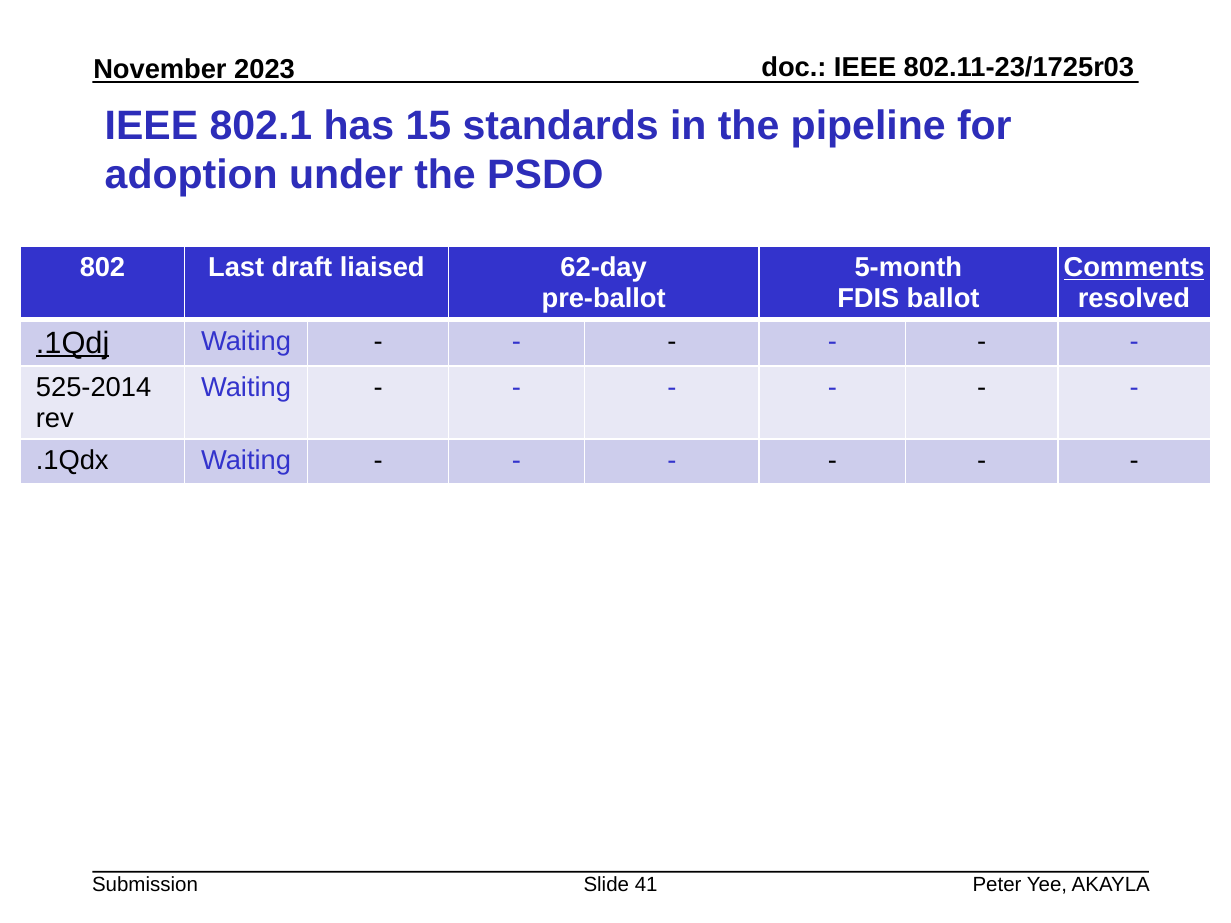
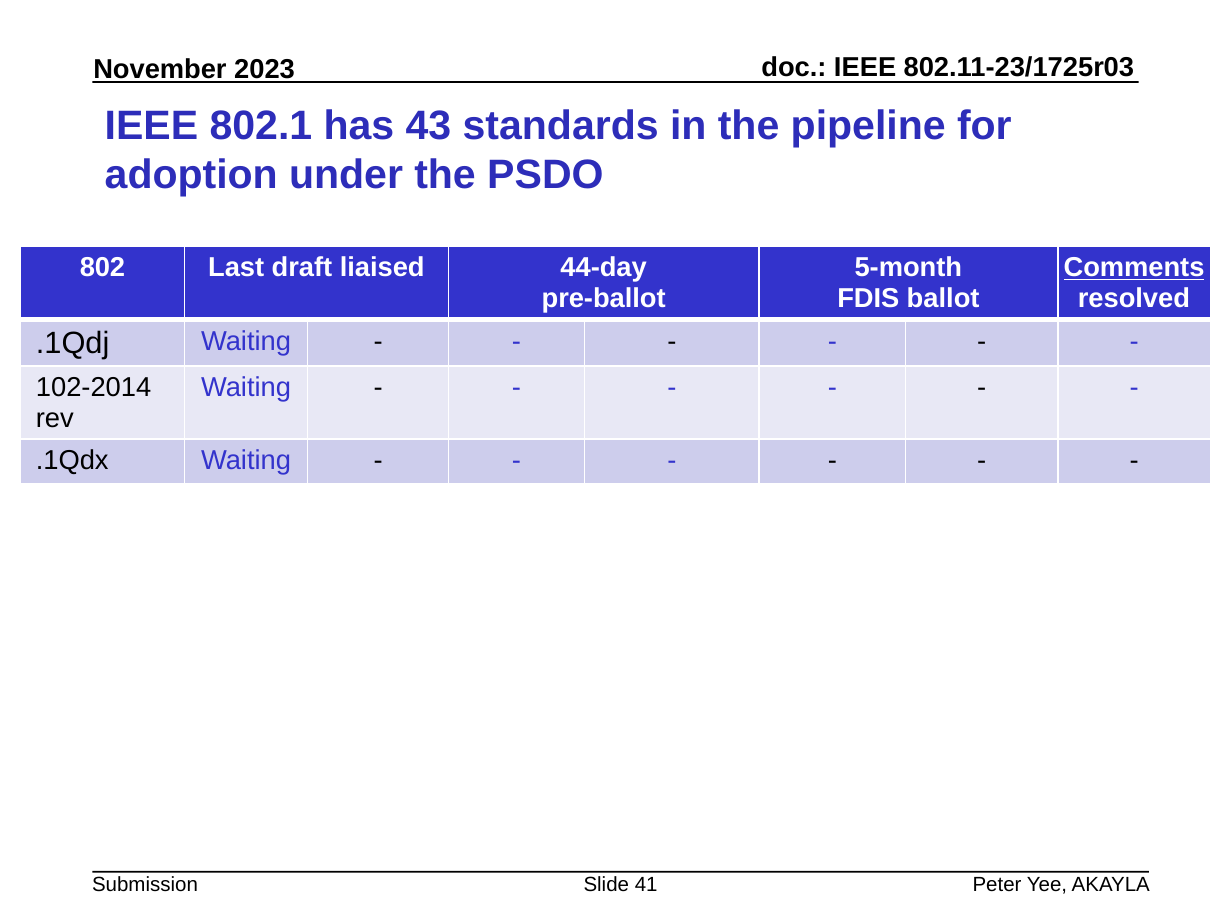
15: 15 -> 43
62-day: 62-day -> 44-day
.1Qdj underline: present -> none
525-2014: 525-2014 -> 102-2014
